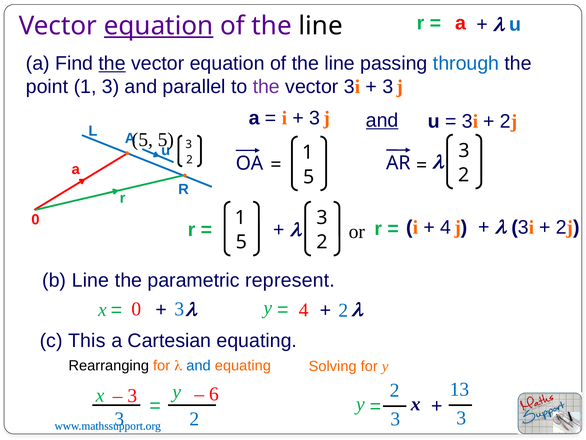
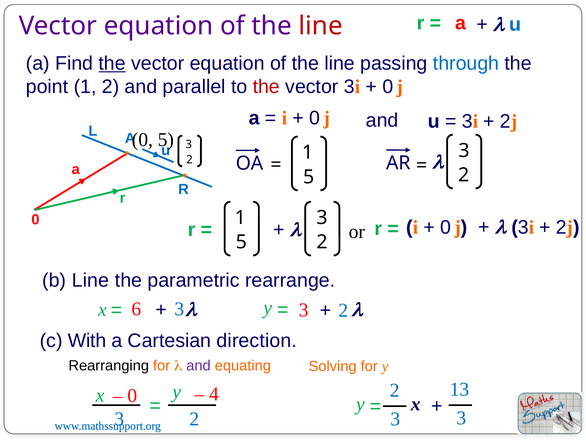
equation at (159, 26) underline: present -> none
line at (321, 26) colour: black -> red
1 3: 3 -> 2
the at (266, 87) colour: purple -> red
3 at (388, 87): 3 -> 0
3 at (315, 118): 3 -> 0
and at (382, 120) underline: present -> none
5 at (142, 140): 5 -> 0
4 at (446, 227): 4 -> 0
represent: represent -> rearrange
x 0: 0 -> 6
y 4: 4 -> 3
This: This -> With
Cartesian equating: equating -> direction
and at (198, 365) colour: blue -> purple
6: 6 -> 4
3 at (133, 395): 3 -> 0
